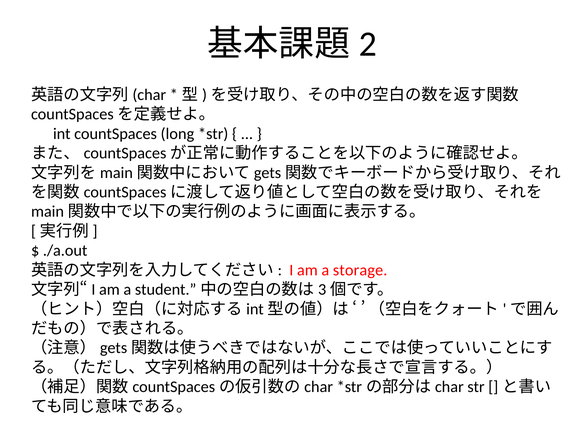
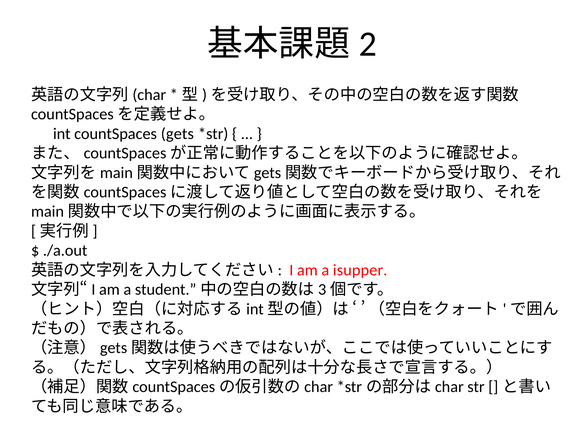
long: long -> gets
storage: storage -> isupper
